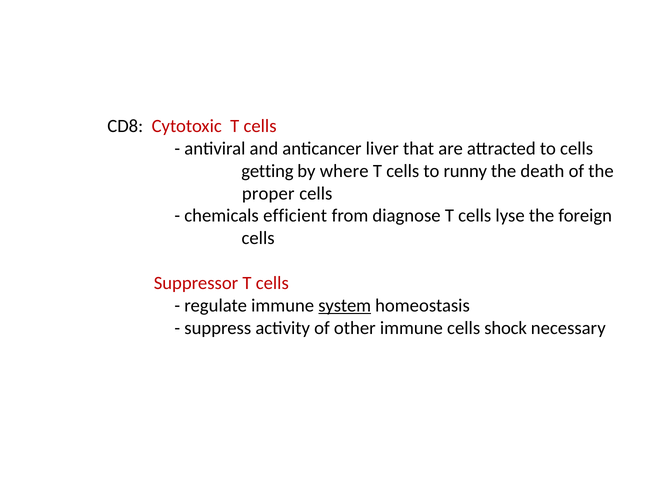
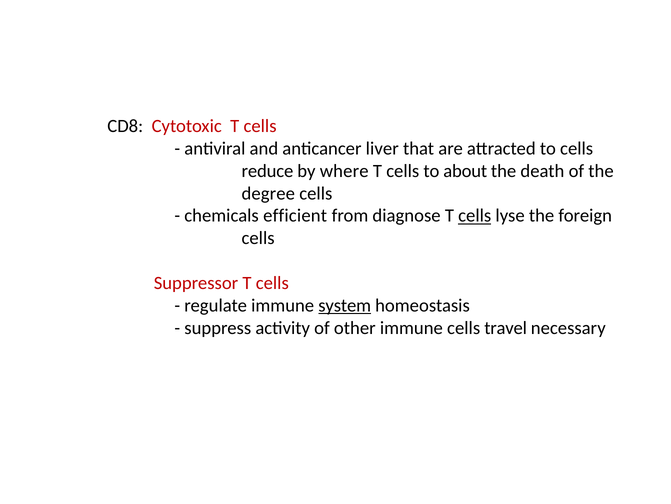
getting: getting -> reduce
runny: runny -> about
proper: proper -> degree
cells at (475, 215) underline: none -> present
shock: shock -> travel
